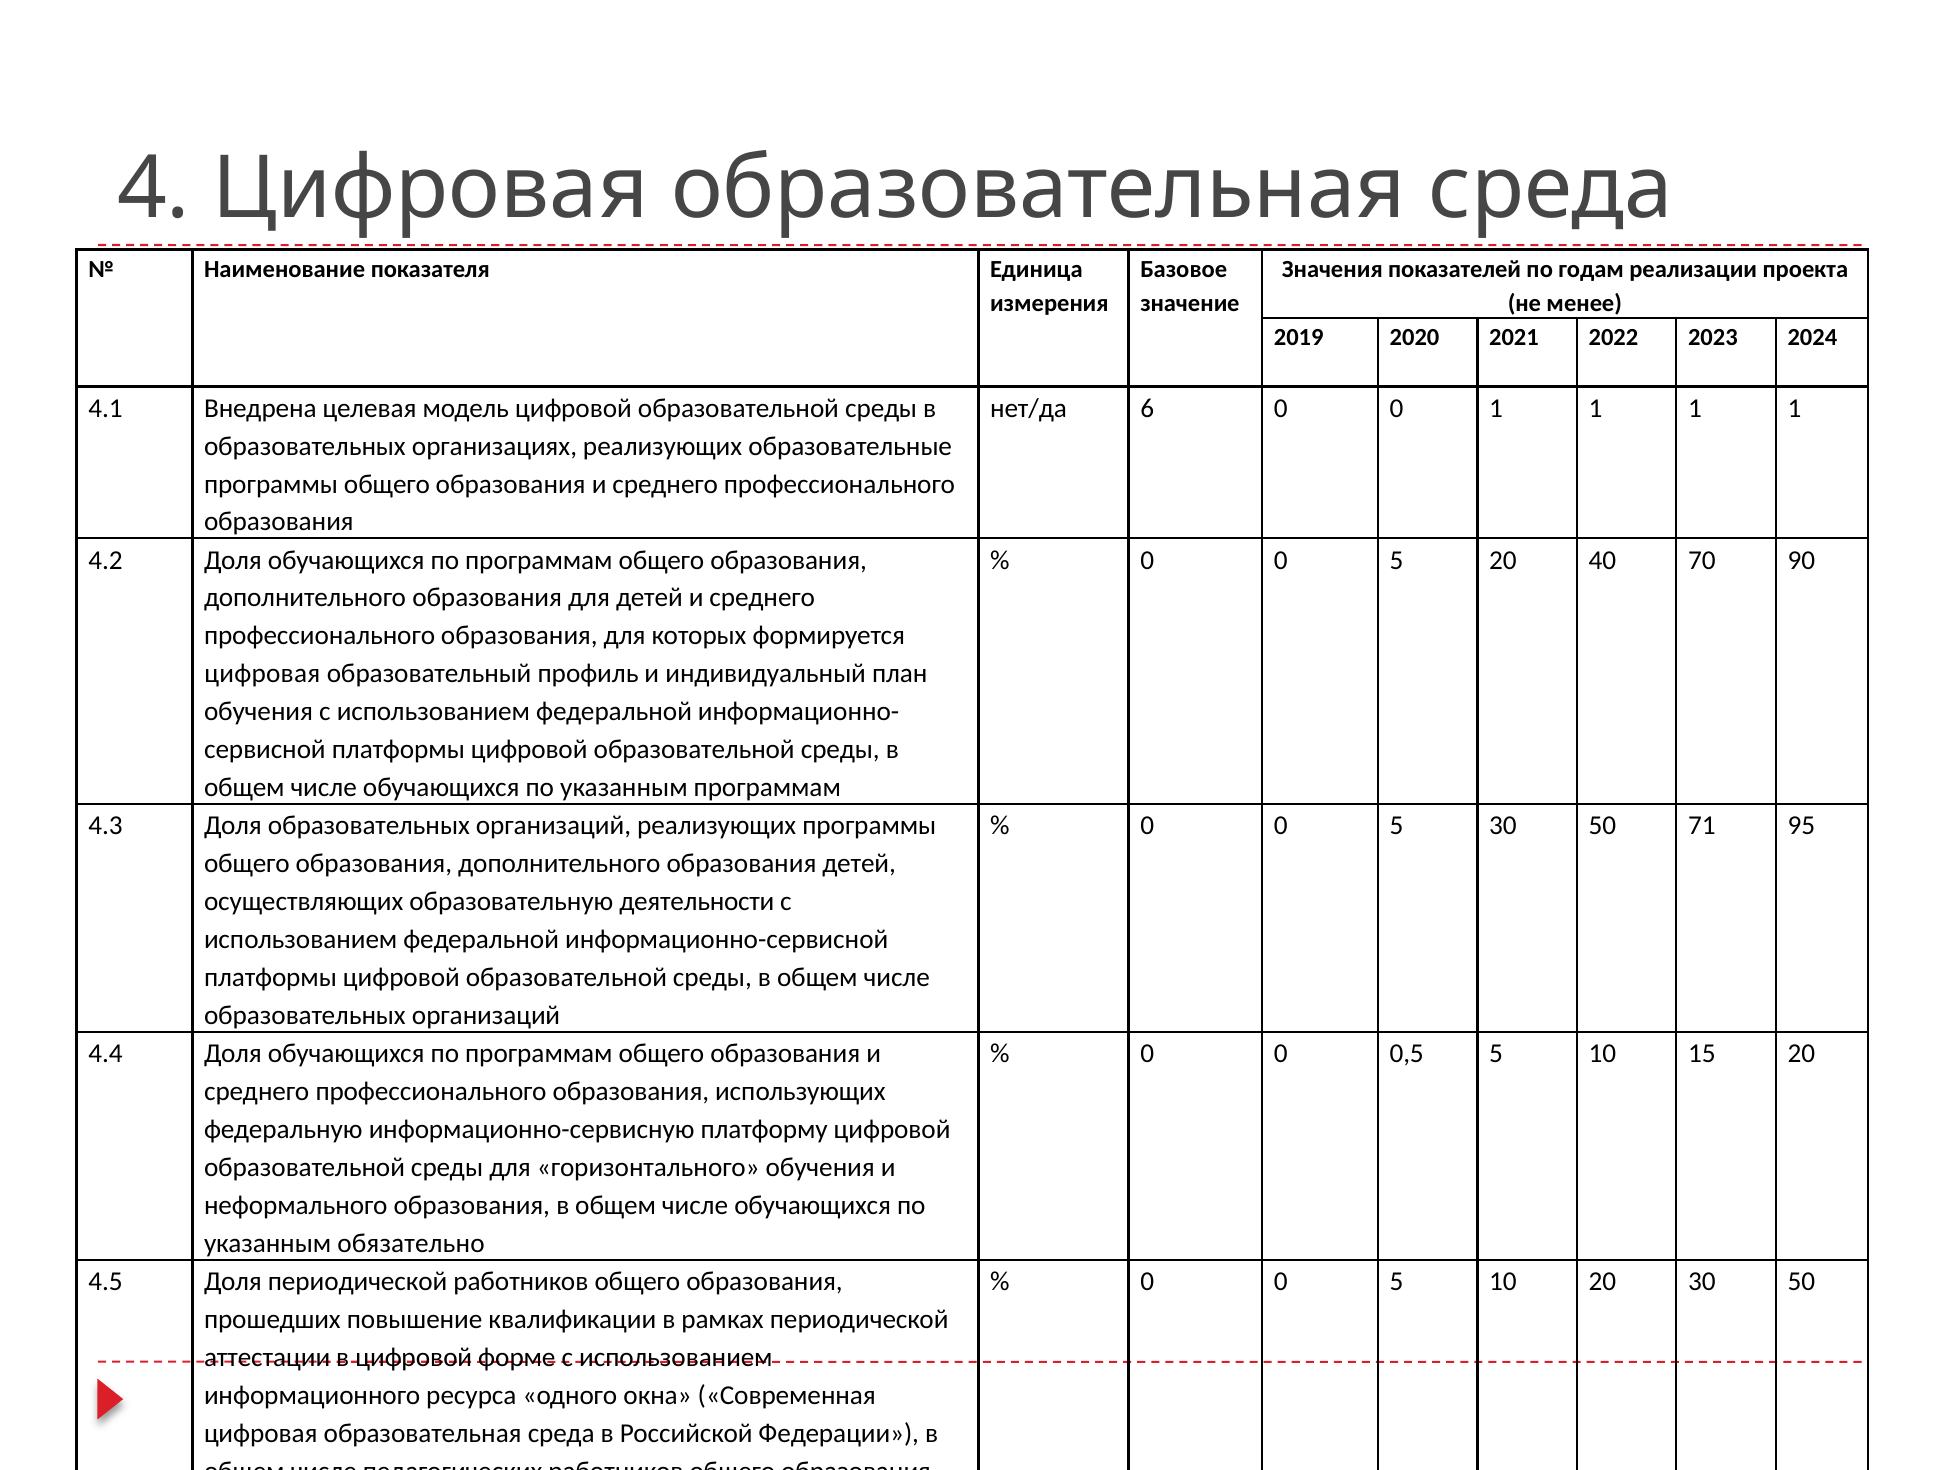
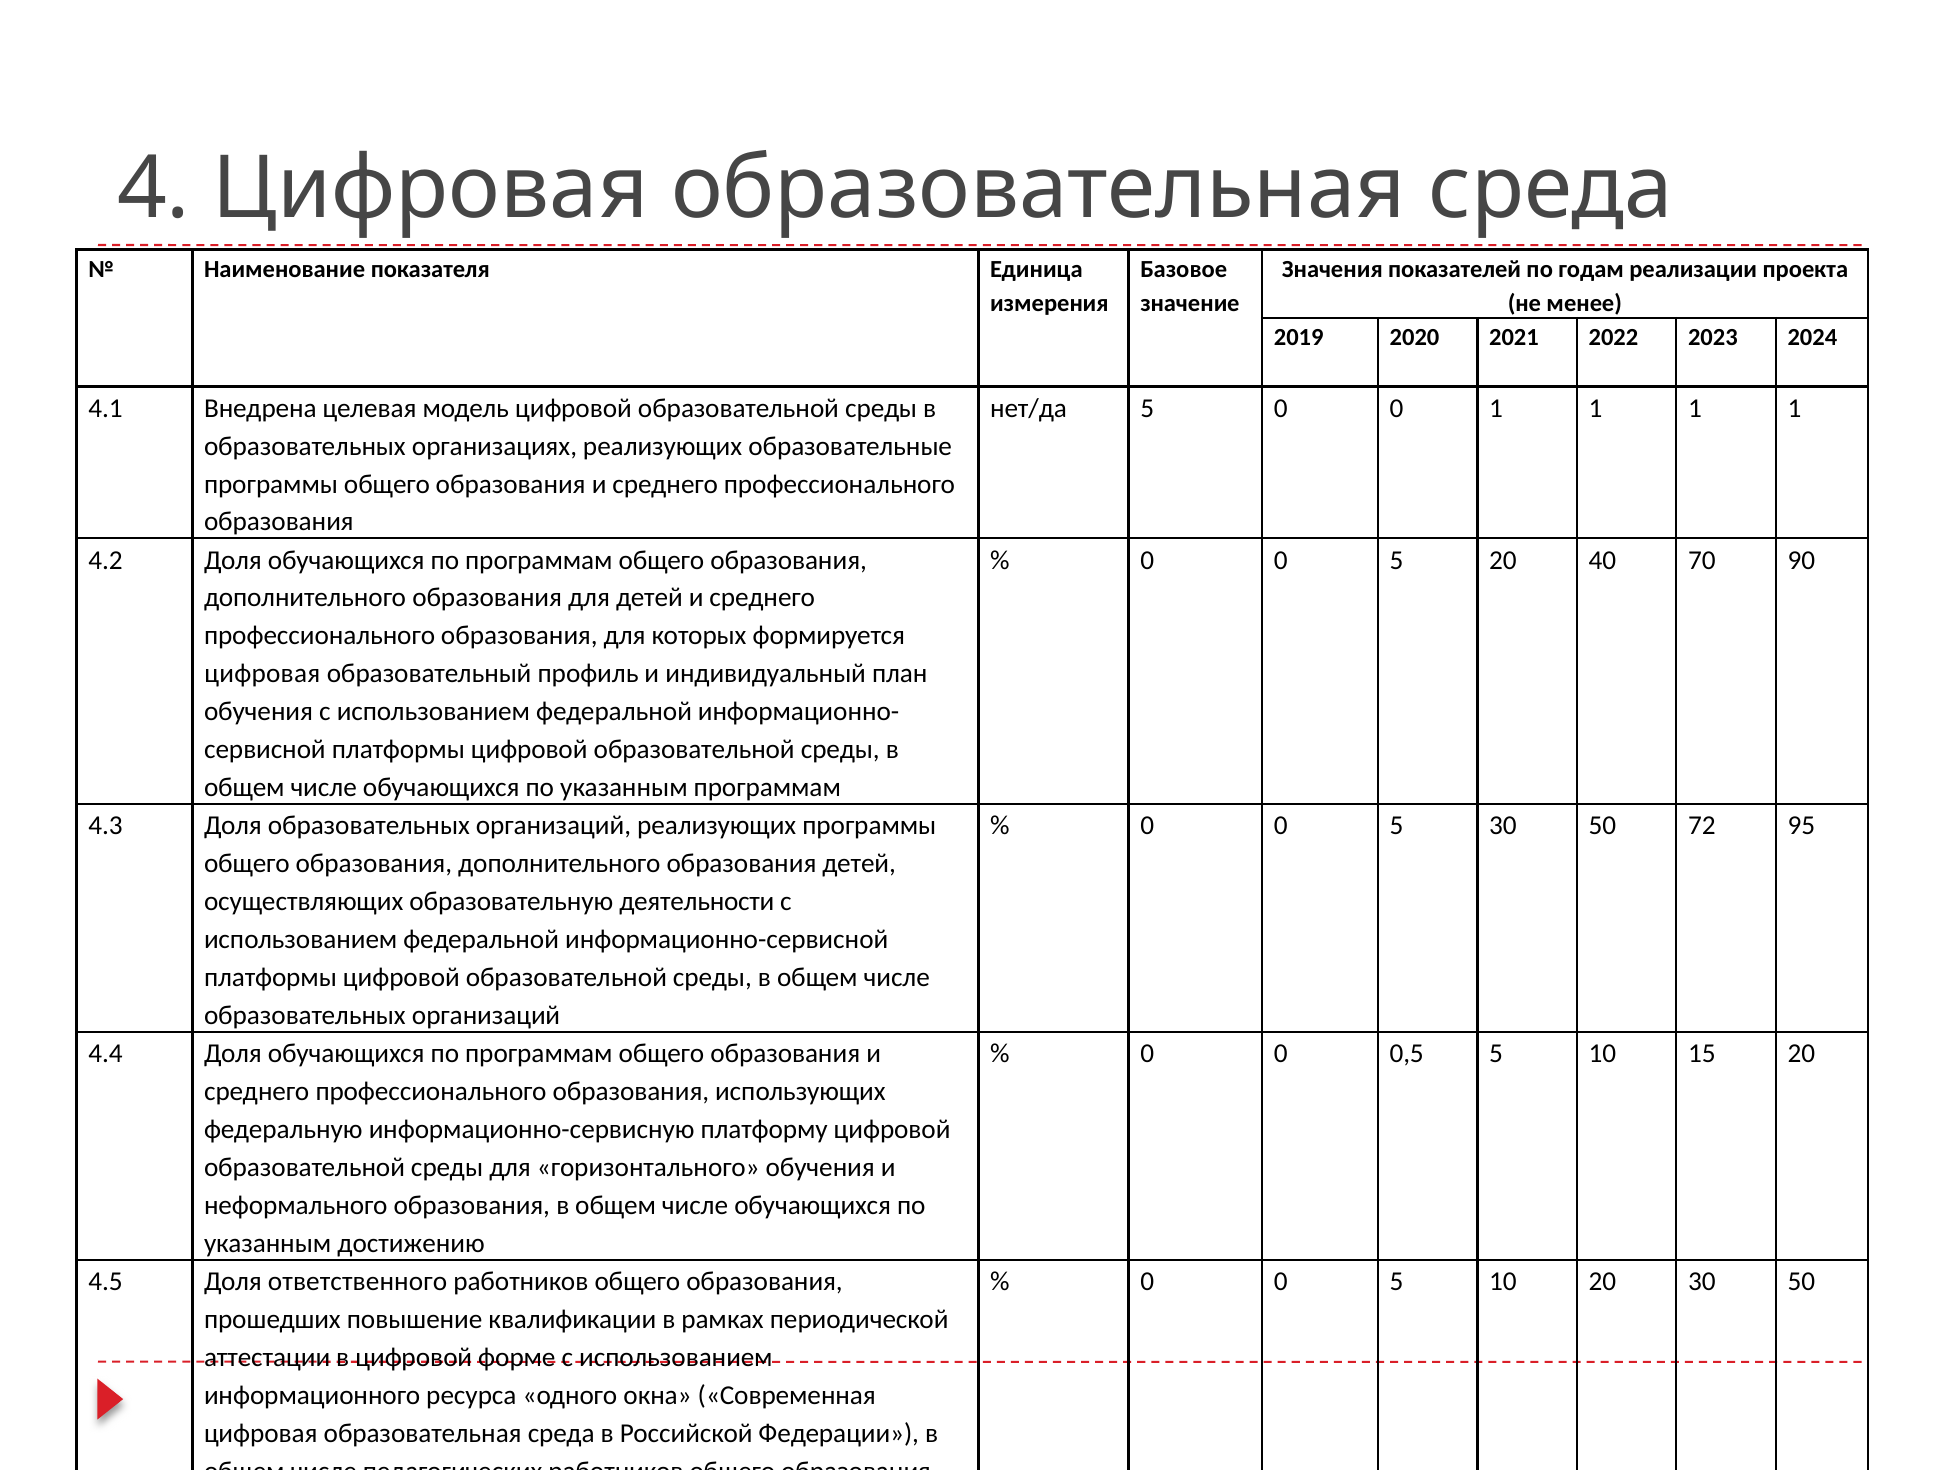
нет/да 6: 6 -> 5
71: 71 -> 72
обязательно: обязательно -> достижению
Доля периодической: периодической -> ответственного
